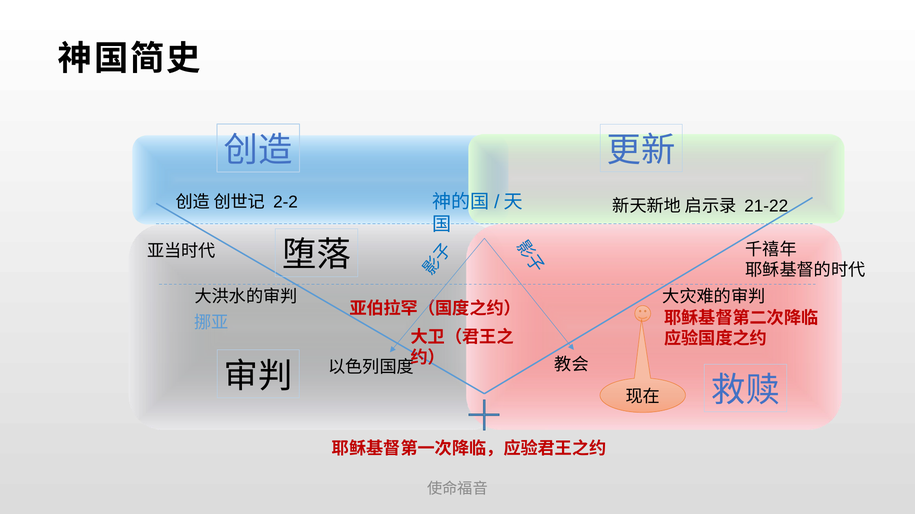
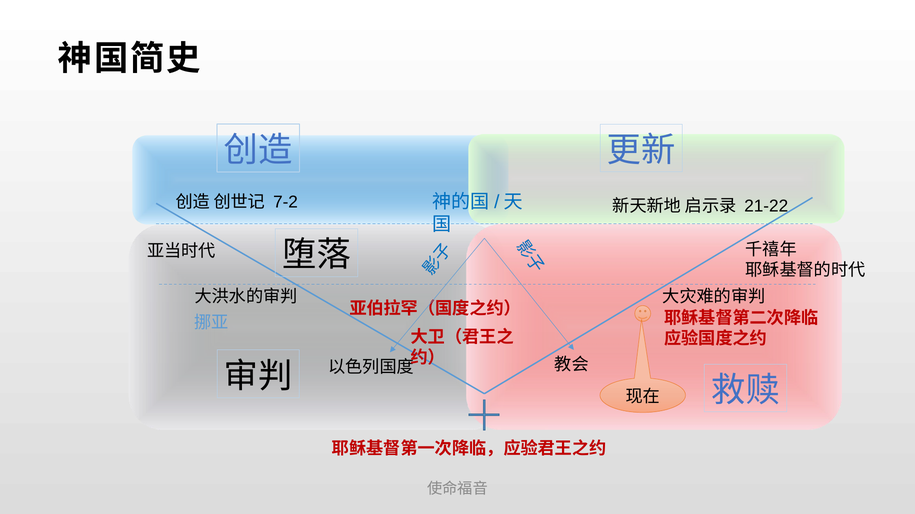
2-2: 2-2 -> 7-2
